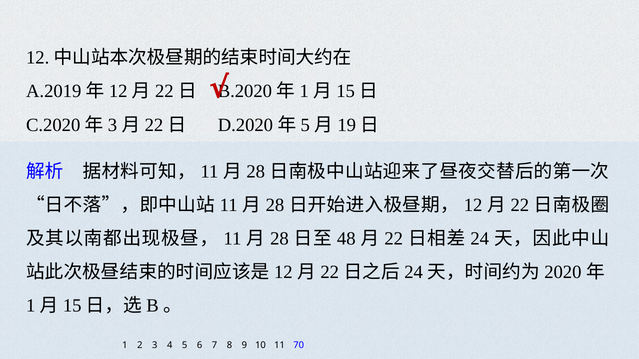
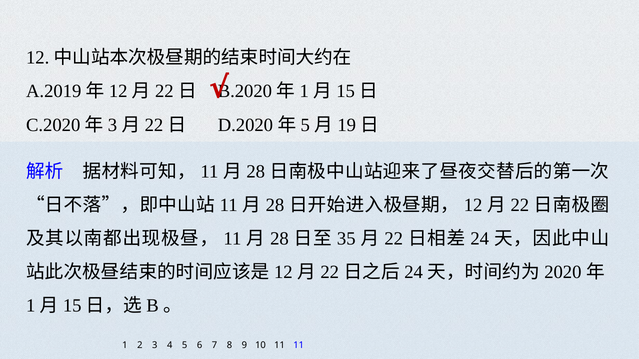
48: 48 -> 35
11 70: 70 -> 11
